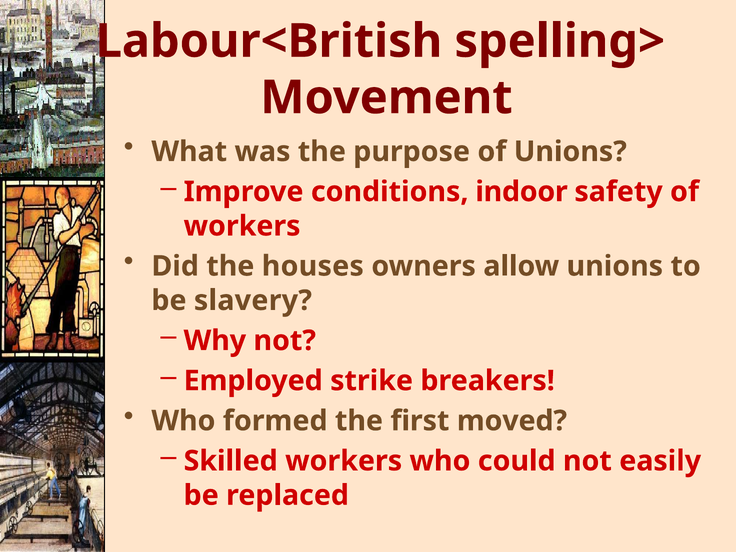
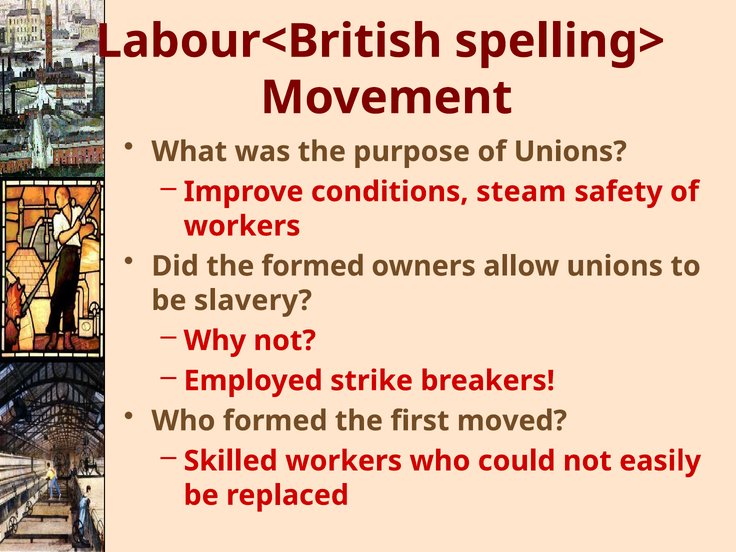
indoor: indoor -> steam
the houses: houses -> formed
